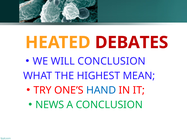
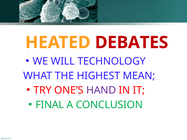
WILL CONCLUSION: CONCLUSION -> TECHNOLOGY
HAND colour: blue -> purple
NEWS: NEWS -> FINAL
